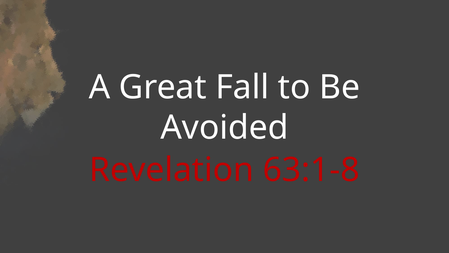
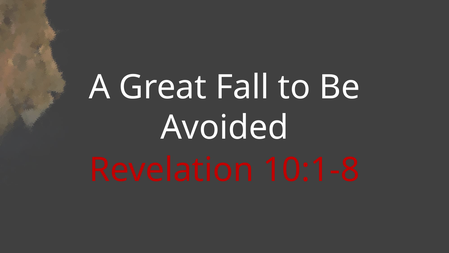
63:1-8: 63:1-8 -> 10:1-8
